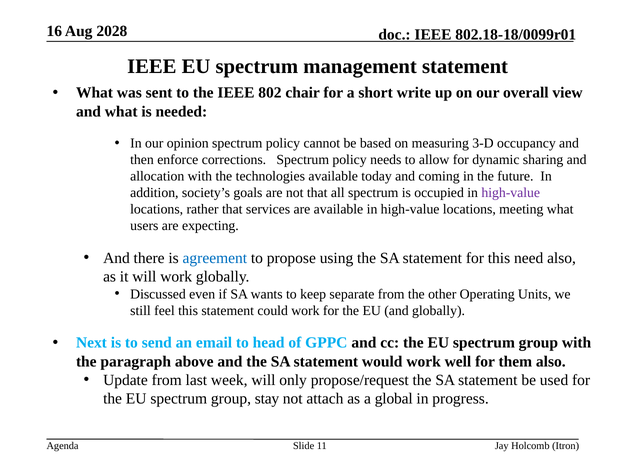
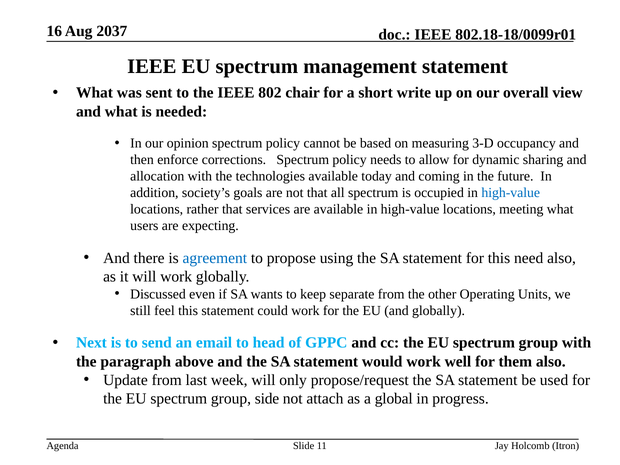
2028: 2028 -> 2037
high-value at (511, 193) colour: purple -> blue
stay: stay -> side
